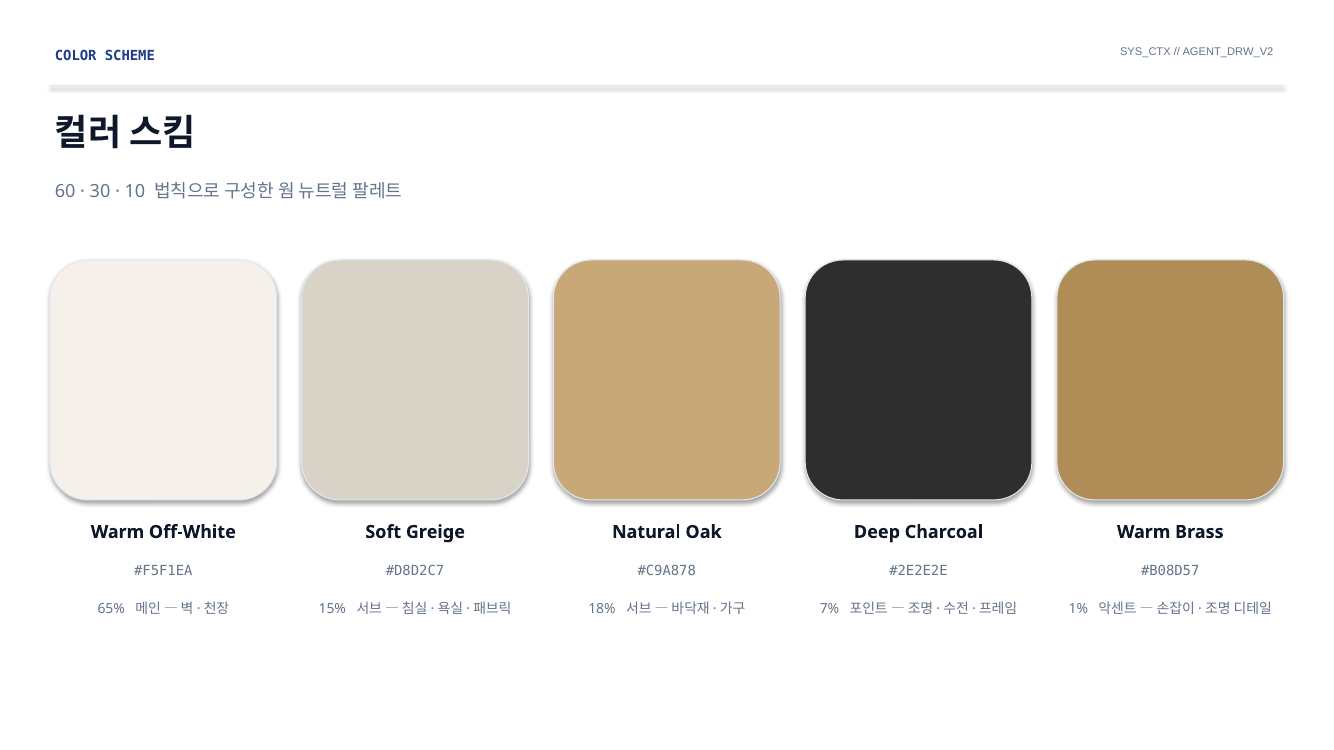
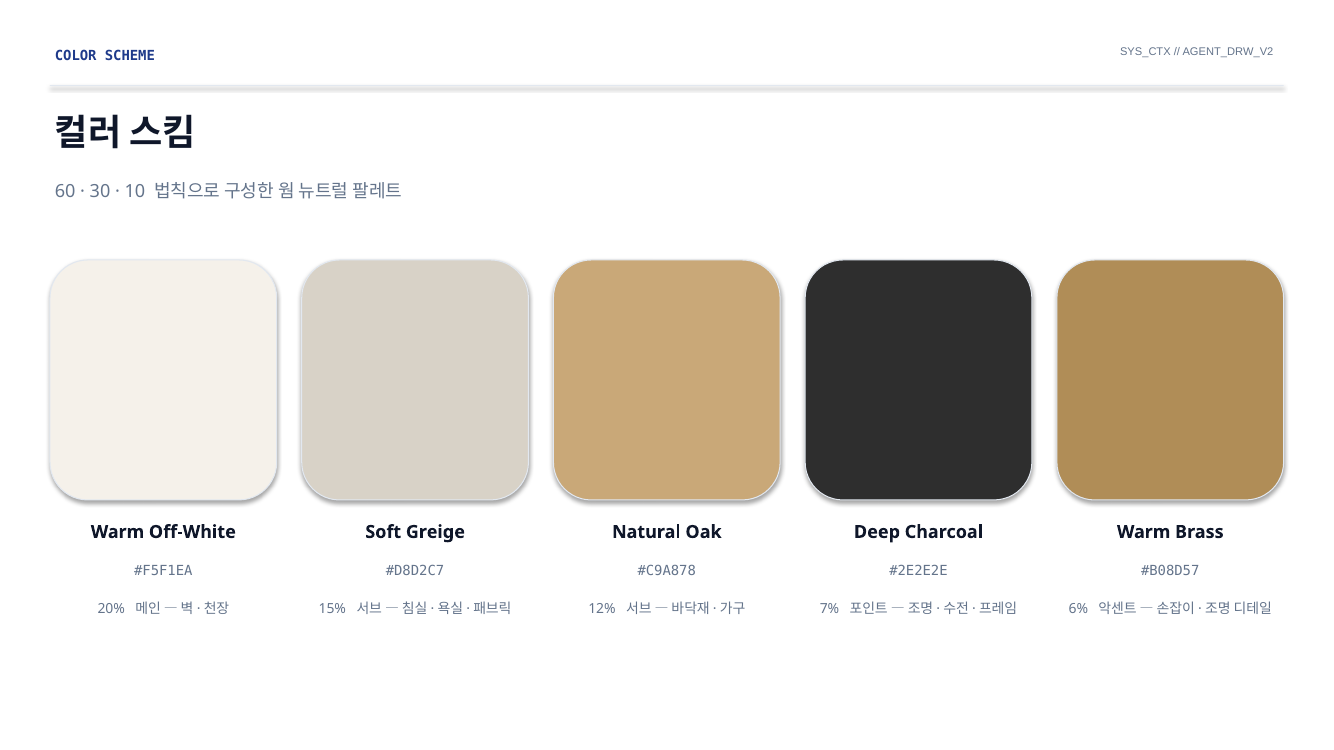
65%: 65% -> 20%
18%: 18% -> 12%
1%: 1% -> 6%
